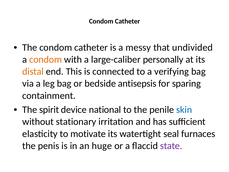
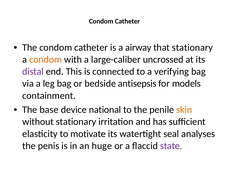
messy: messy -> airway
that undivided: undivided -> stationary
personally: personally -> uncrossed
distal colour: orange -> purple
sparing: sparing -> models
spirit: spirit -> base
skin colour: blue -> orange
furnaces: furnaces -> analyses
